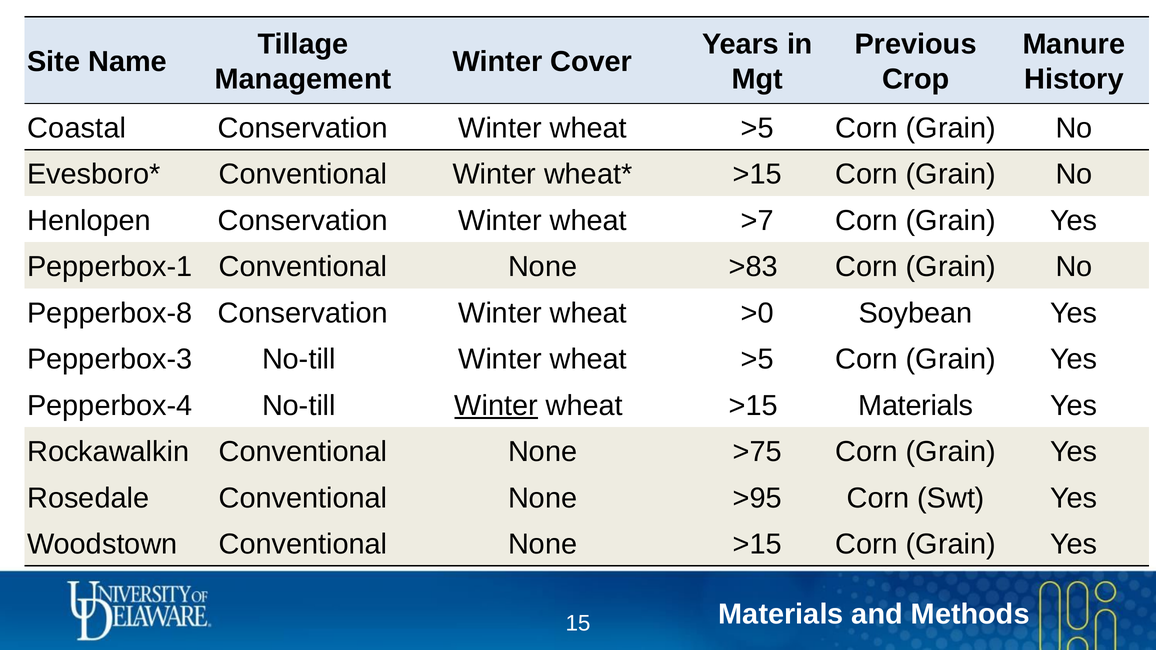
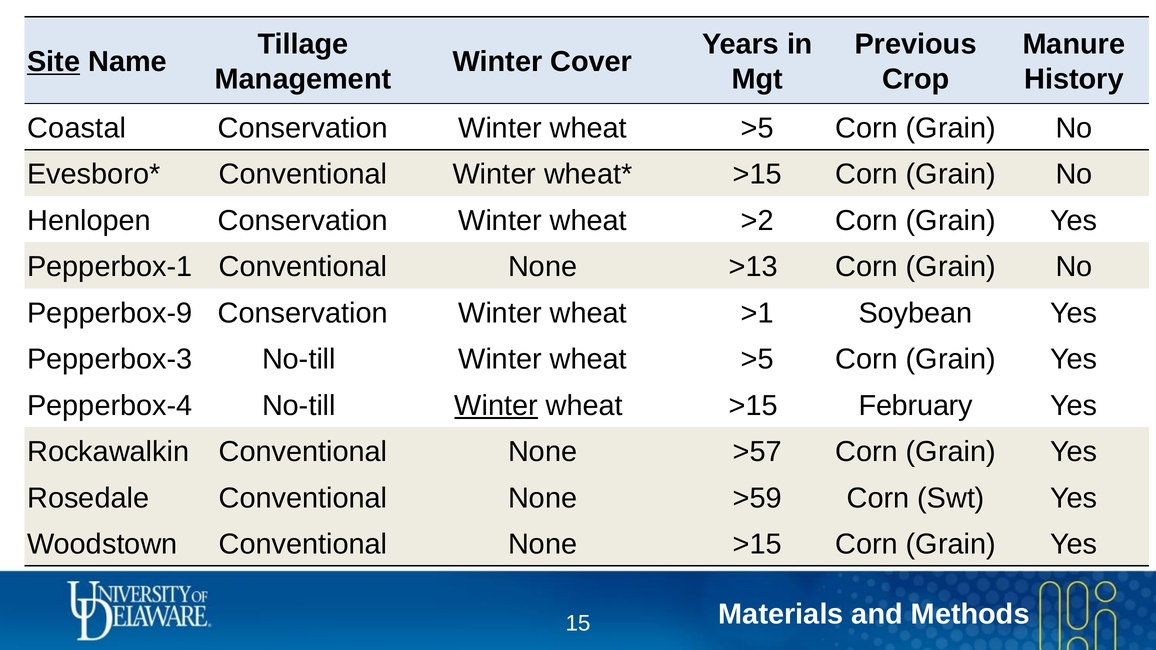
Site underline: none -> present
>7: >7 -> >2
>83: >83 -> >13
Pepperbox-8: Pepperbox-8 -> Pepperbox-9
>0: >0 -> >1
>15 Materials: Materials -> February
>75: >75 -> >57
>95: >95 -> >59
